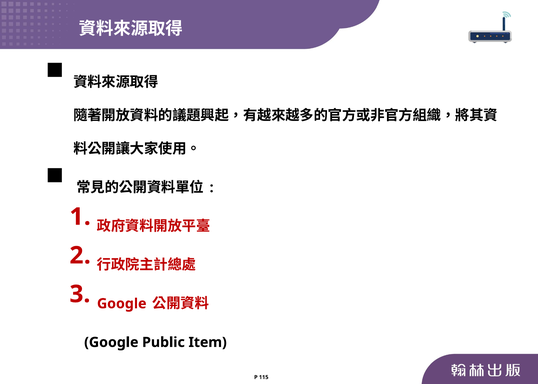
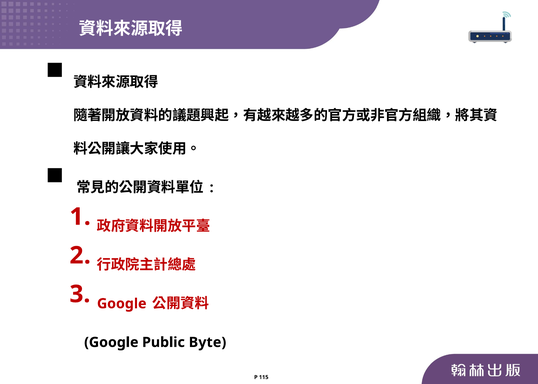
Item: Item -> Byte
